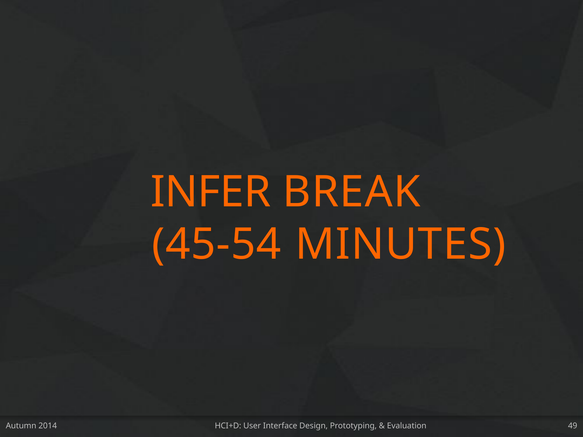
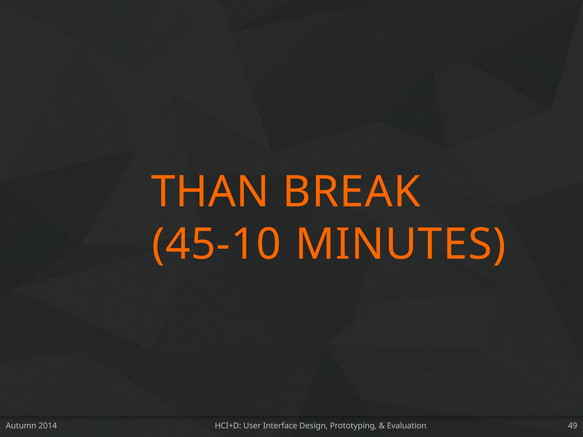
INFER: INFER -> THAN
45-54: 45-54 -> 45-10
